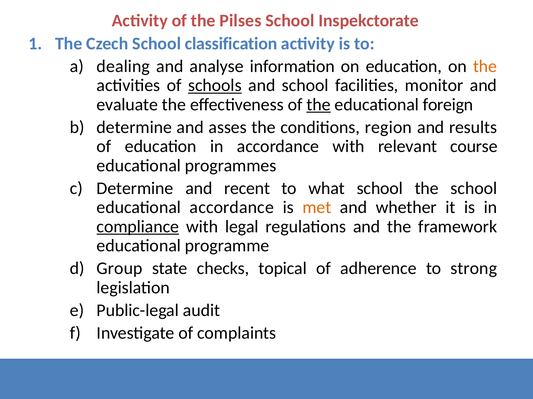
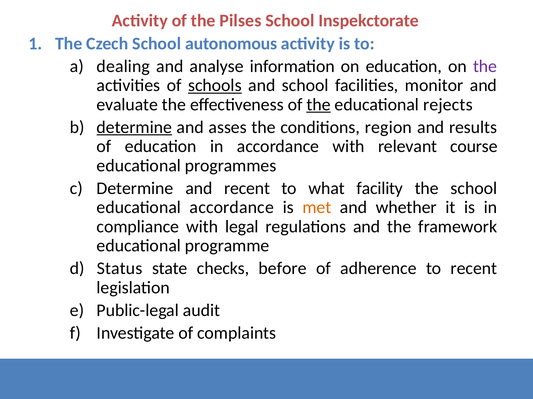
classification: classification -> autonomous
the at (485, 66) colour: orange -> purple
foreign: foreign -> rejects
determine at (134, 128) underline: none -> present
what school: school -> facility
compliance underline: present -> none
Group: Group -> Status
topical: topical -> before
to strong: strong -> recent
